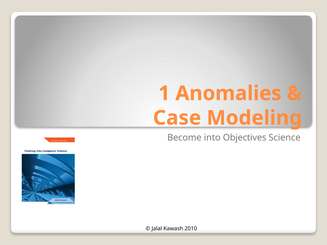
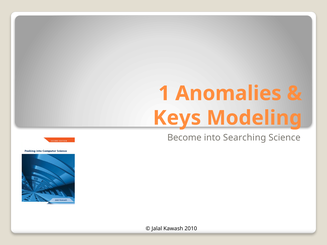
Case: Case -> Keys
Objectives: Objectives -> Searching
